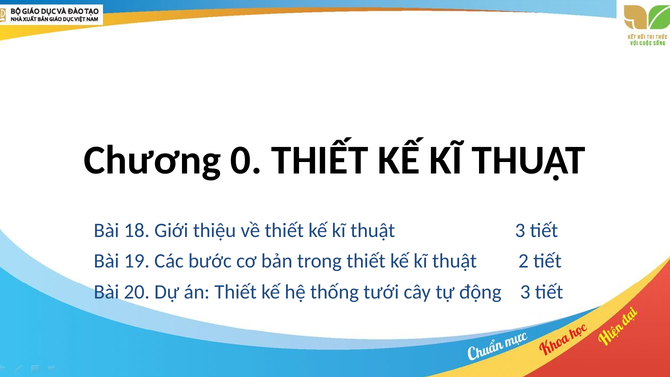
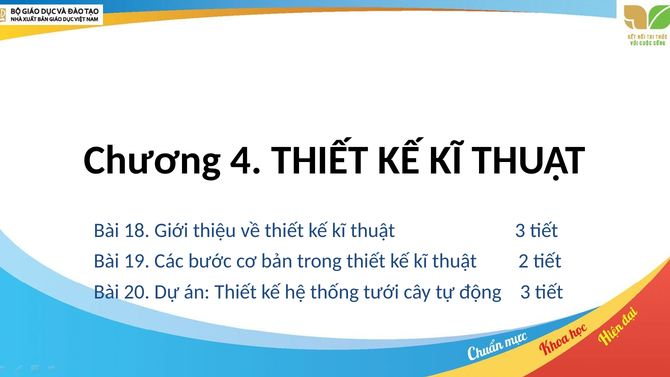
0: 0 -> 4
